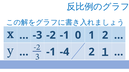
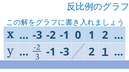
-1 -4: -4 -> -3
